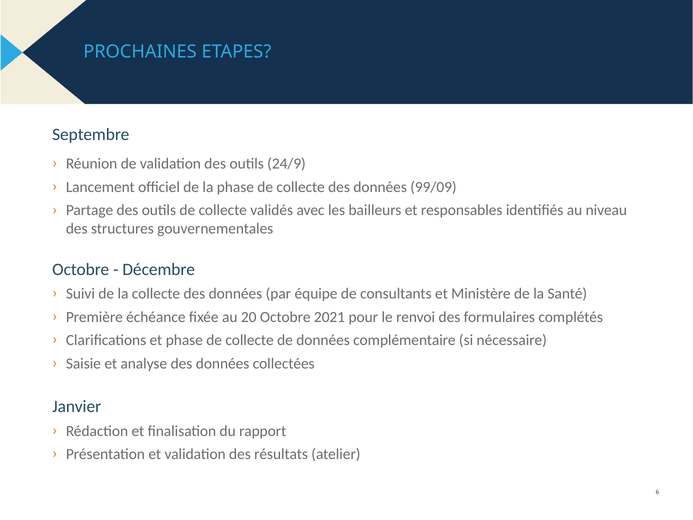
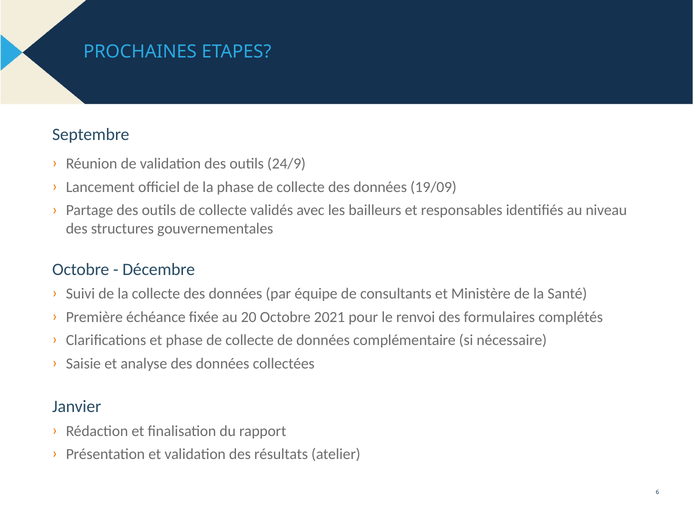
99/09: 99/09 -> 19/09
